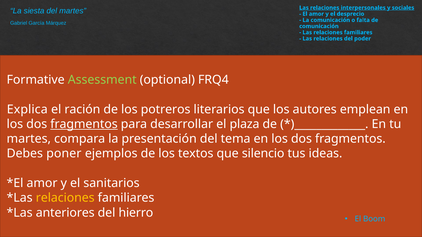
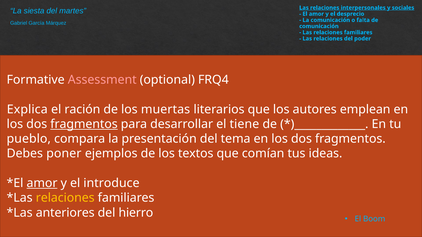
Assessment colour: light green -> pink
potreros: potreros -> muertas
plaza: plaza -> tiene
martes at (29, 139): martes -> pueblo
silencio: silencio -> comían
amor at (42, 183) underline: none -> present
sanitarios: sanitarios -> introduce
